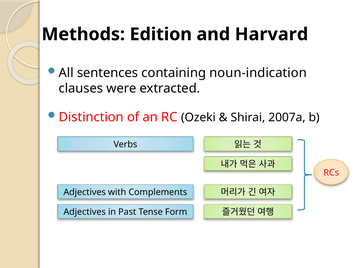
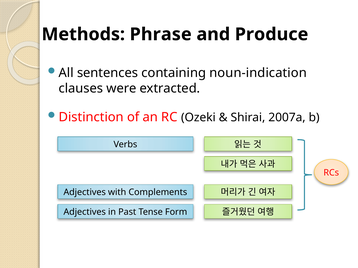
Edition: Edition -> Phrase
Harvard: Harvard -> Produce
